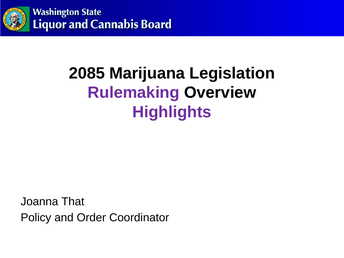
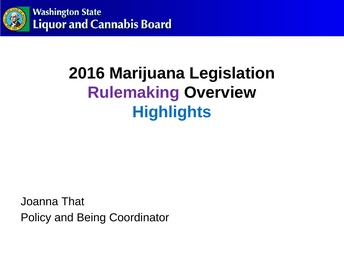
2085: 2085 -> 2016
Highlights colour: purple -> blue
Order: Order -> Being
